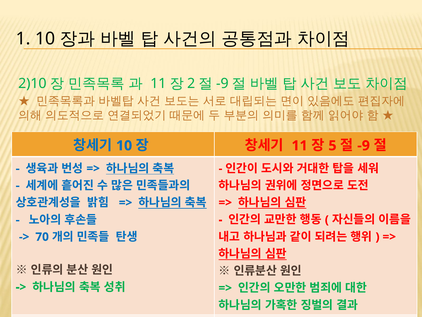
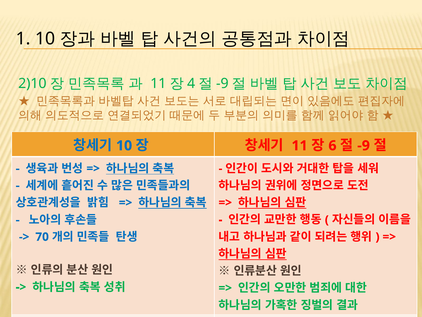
2: 2 -> 4
5: 5 -> 6
